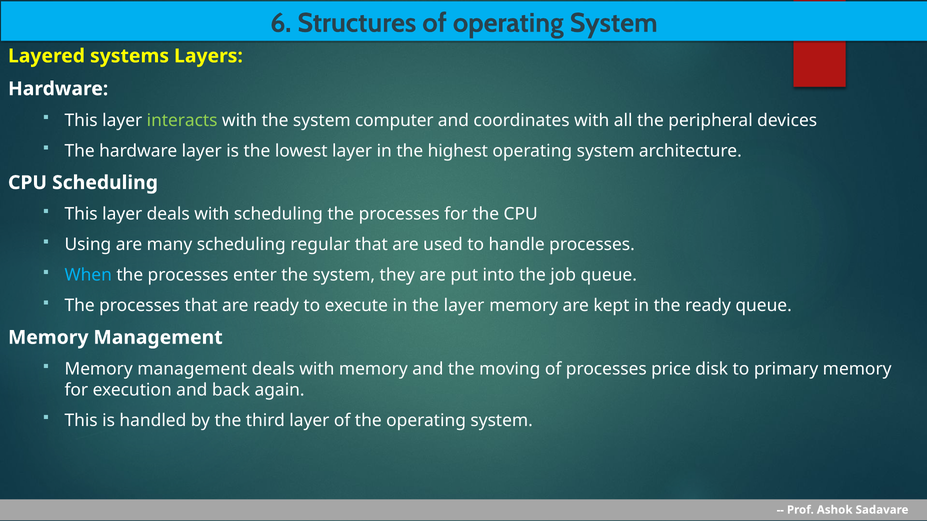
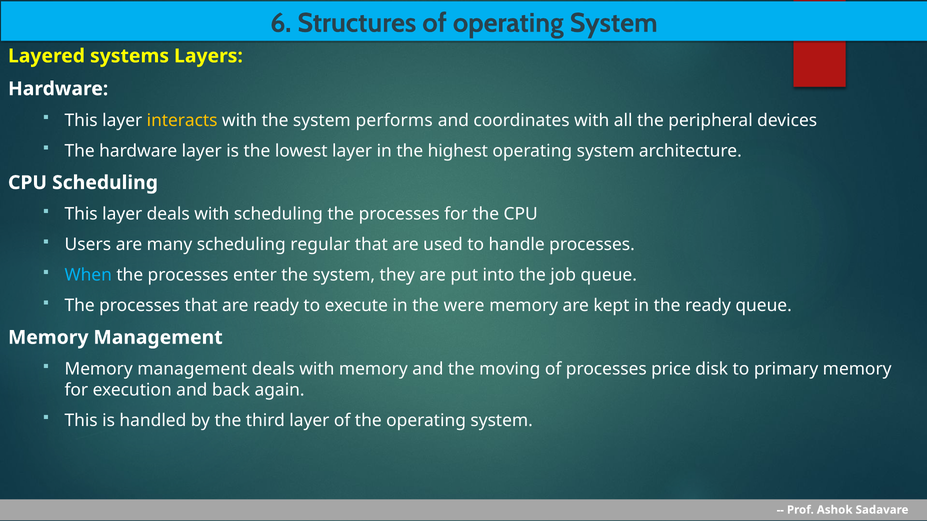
interacts colour: light green -> yellow
computer: computer -> performs
Using: Using -> Users
the layer: layer -> were
